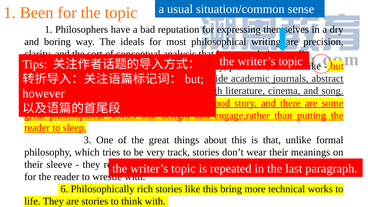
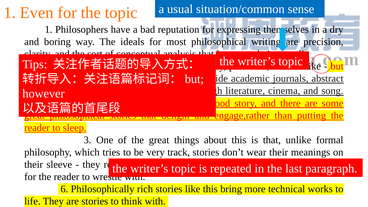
Been: Been -> Even
